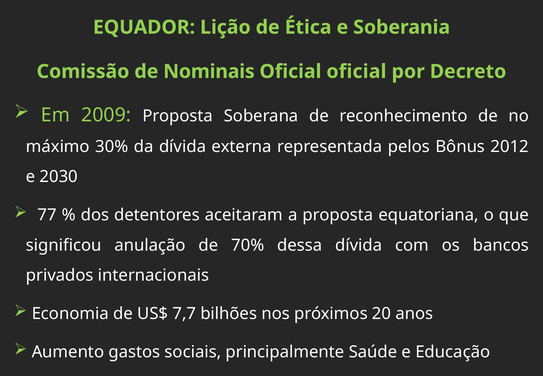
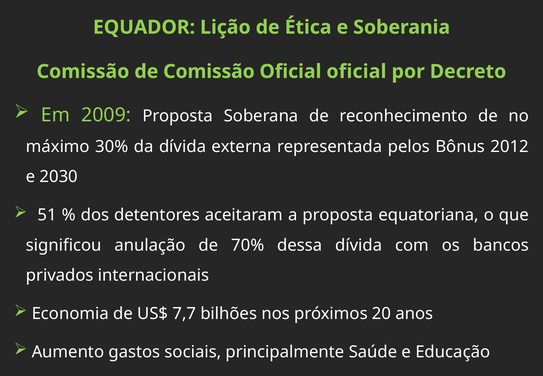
de Nominais: Nominais -> Comissão
77: 77 -> 51
